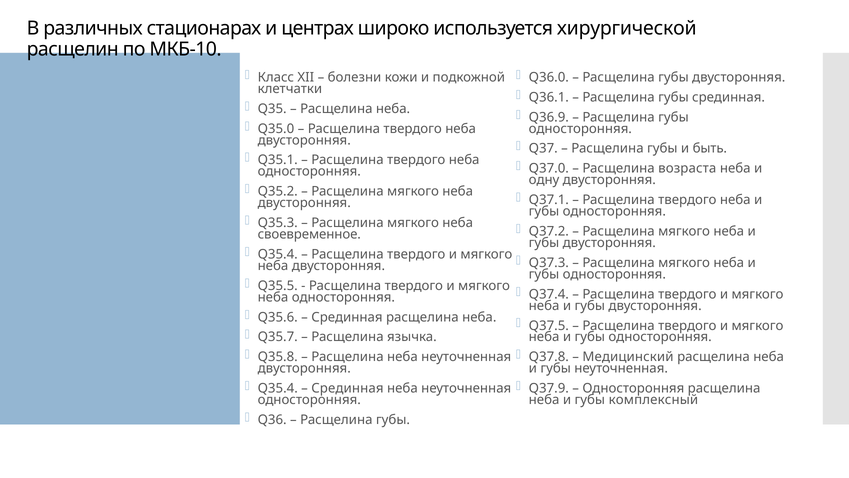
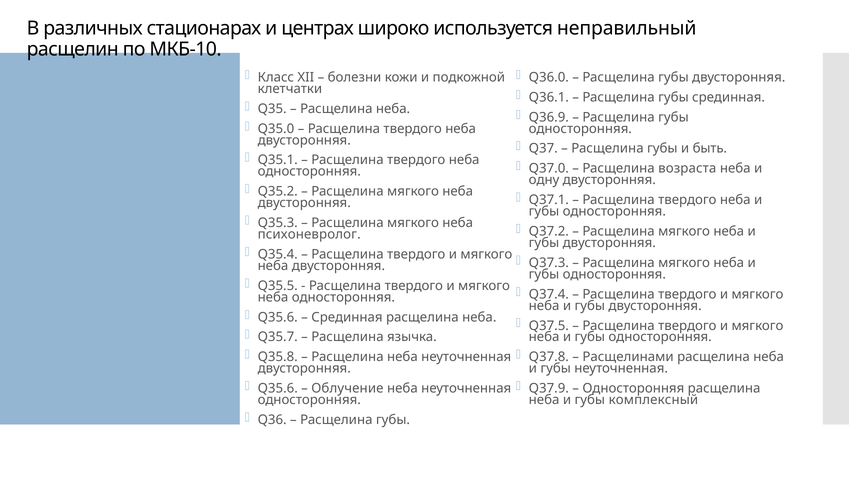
хирургической: хирургической -> неправильный
своевременное: своевременное -> психоневролог
Медицинский: Медицинский -> Расщелинами
Q35.4 at (278, 388): Q35.4 -> Q35.6
Срединная at (347, 388): Срединная -> Облучение
